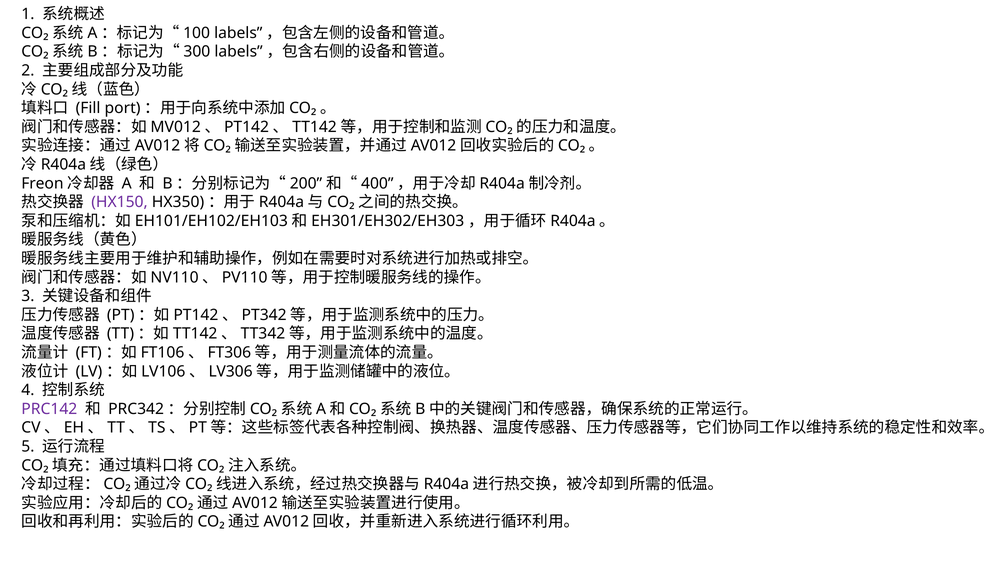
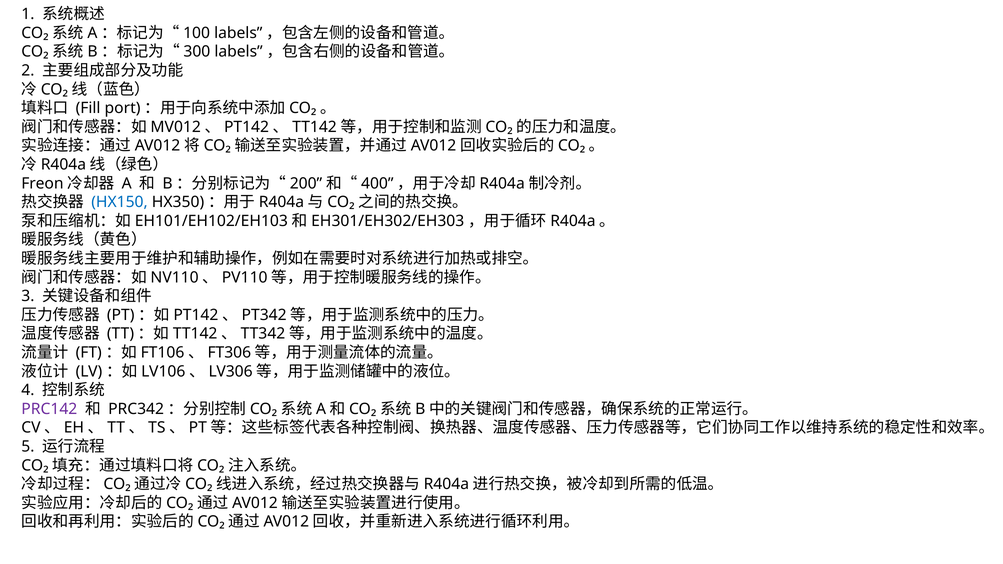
HX150 colour: purple -> blue
